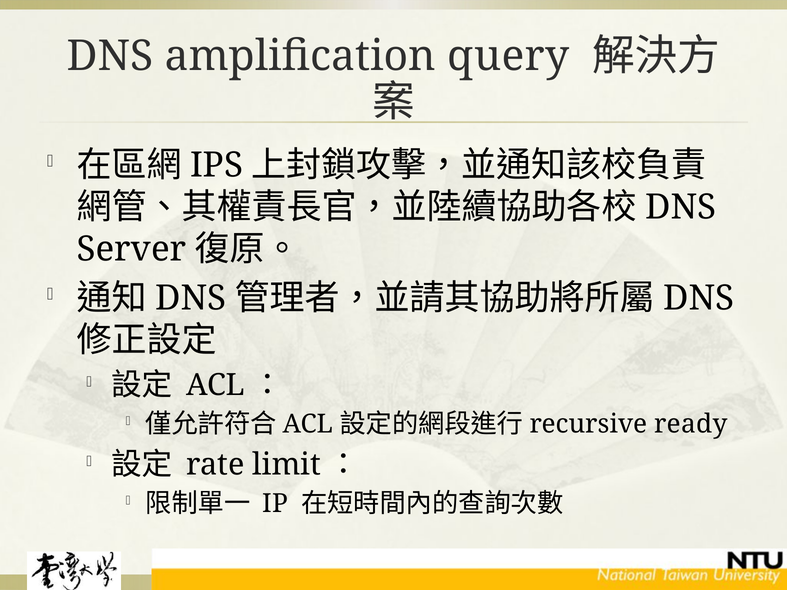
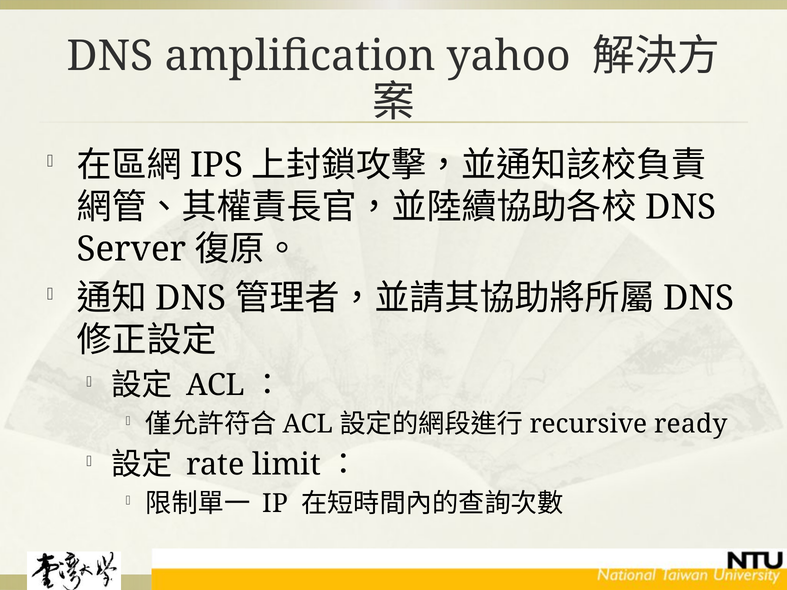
query: query -> yahoo
